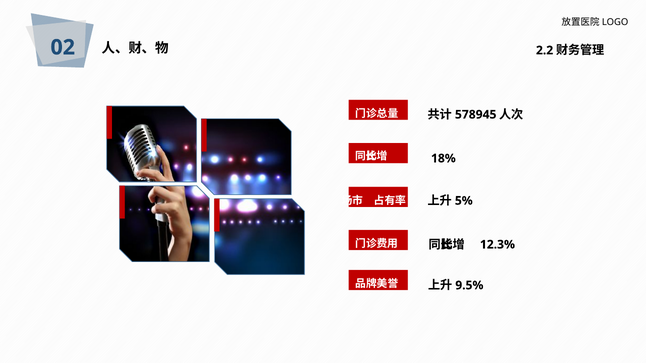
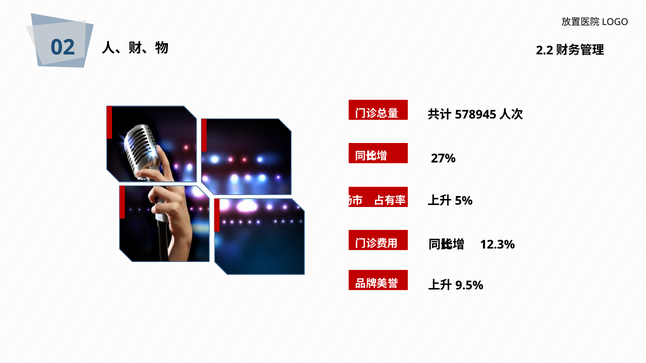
18%: 18% -> 27%
